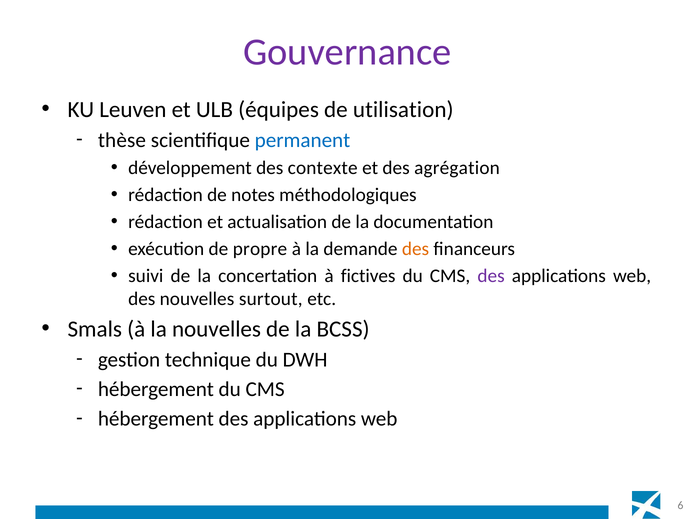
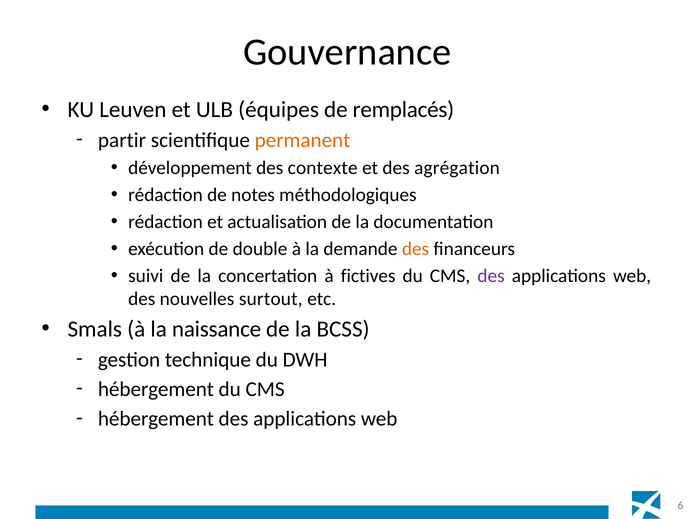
Gouvernance colour: purple -> black
utilisation: utilisation -> remplacés
thèse: thèse -> partir
permanent colour: blue -> orange
propre: propre -> double
la nouvelles: nouvelles -> naissance
